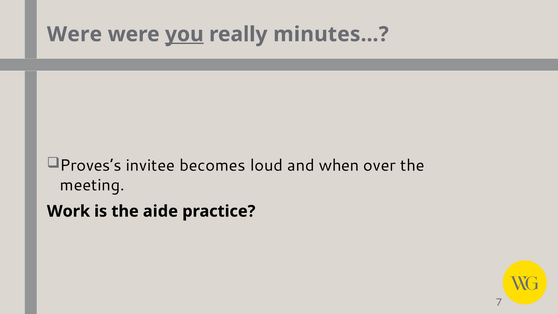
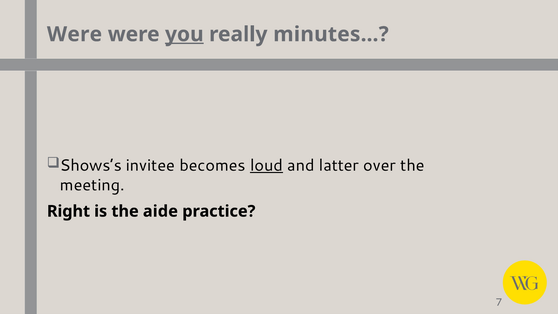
Proves’s: Proves’s -> Shows’s
loud underline: none -> present
when: when -> latter
Work: Work -> Right
